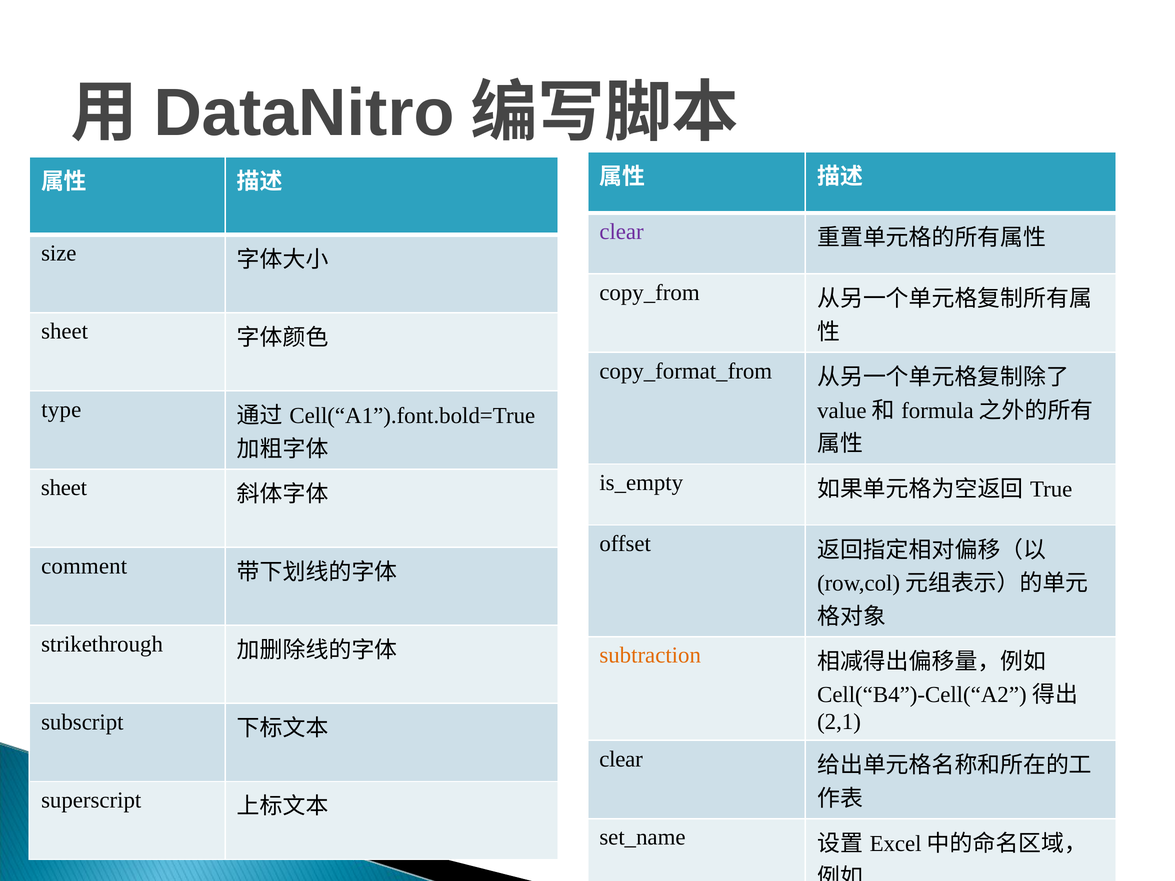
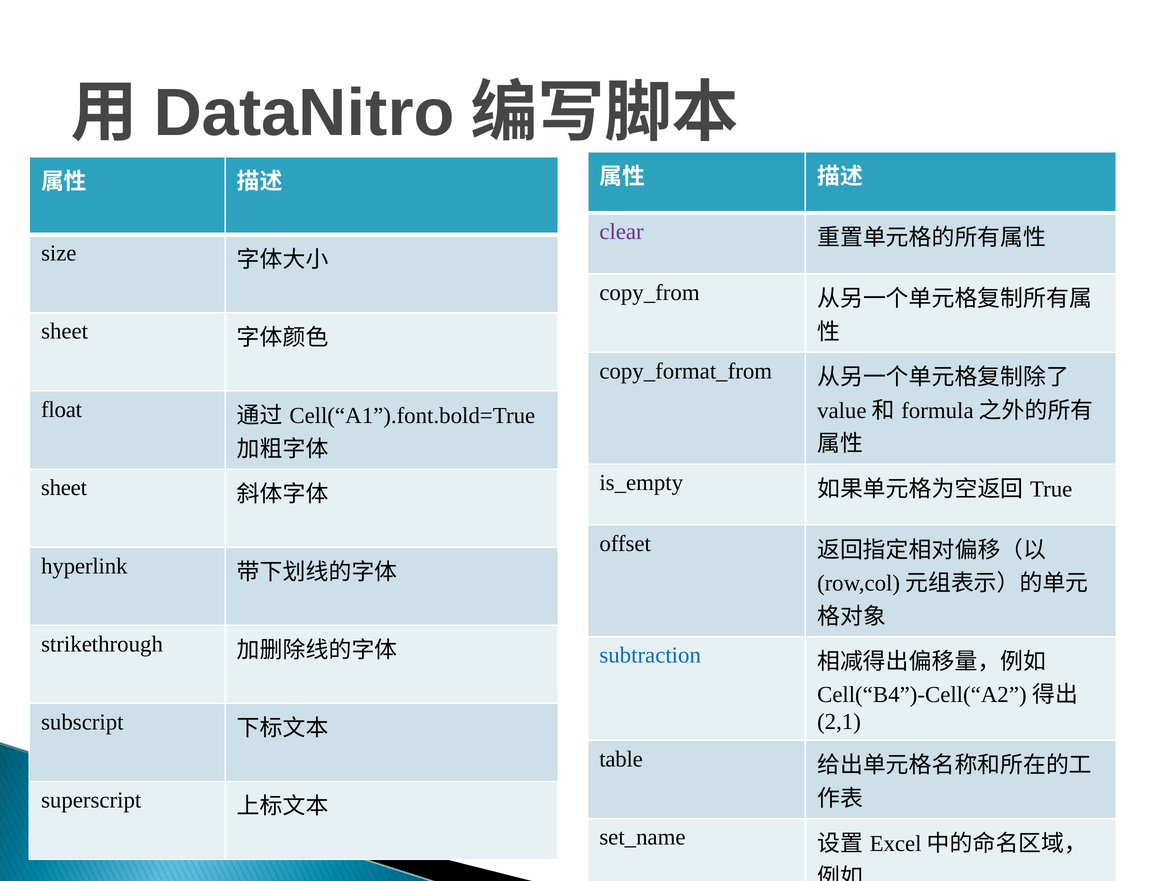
type: type -> float
comment: comment -> hyperlink
subtraction colour: orange -> blue
clear at (621, 759): clear -> table
